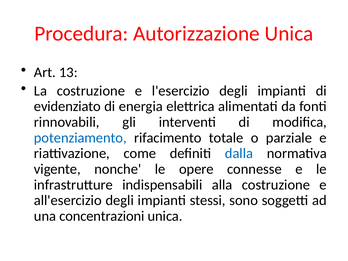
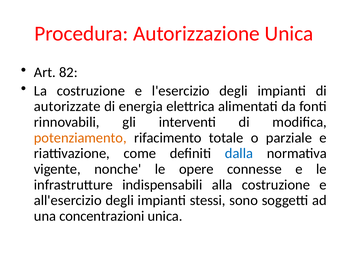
13: 13 -> 82
evidenziato: evidenziato -> autorizzate
potenziamento colour: blue -> orange
